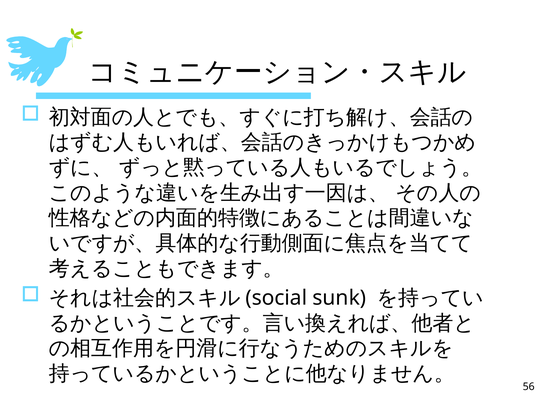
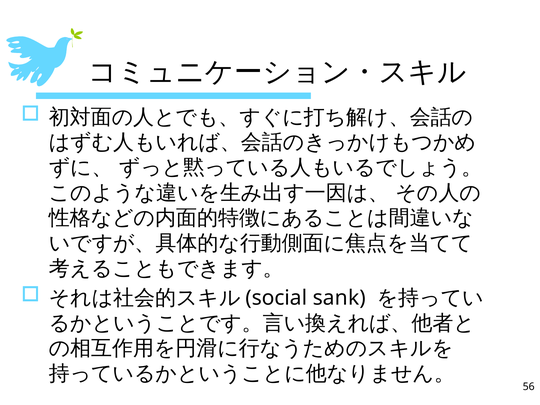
sunk: sunk -> sank
